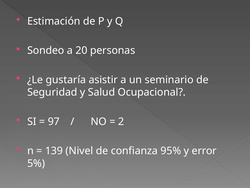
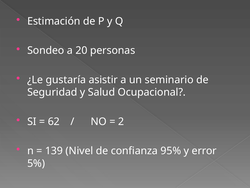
97: 97 -> 62
